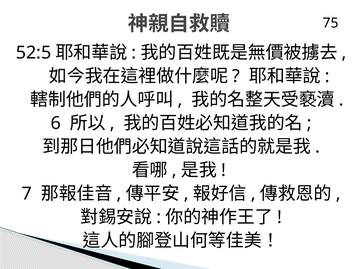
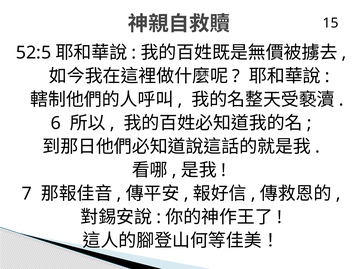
75: 75 -> 15
